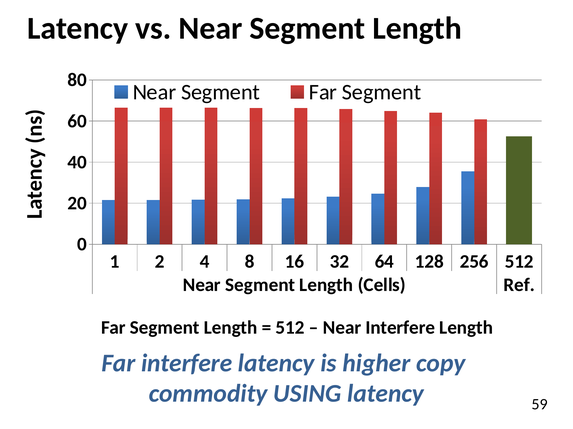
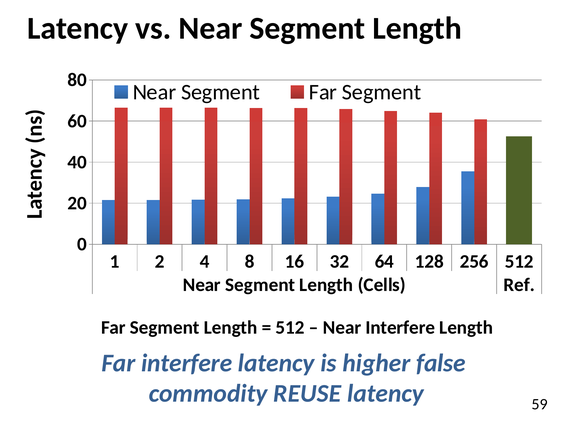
copy: copy -> false
USING: USING -> REUSE
